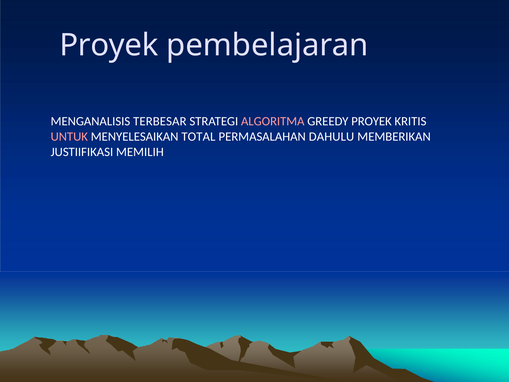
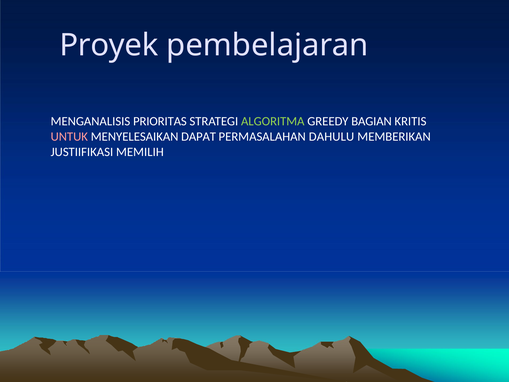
TERBESAR: TERBESAR -> PRIORITAS
ALGORITMA colour: pink -> light green
GREEDY PROYEK: PROYEK -> BAGIAN
TOTAL: TOTAL -> DAPAT
